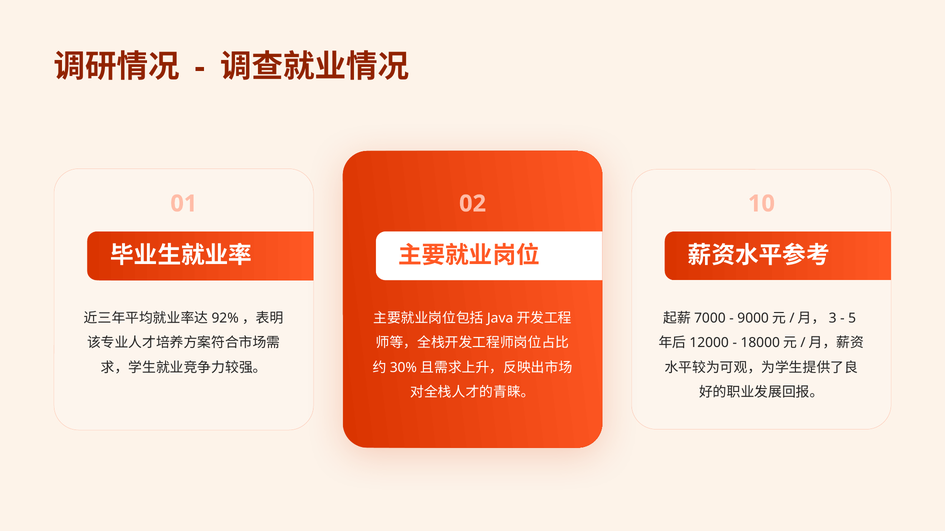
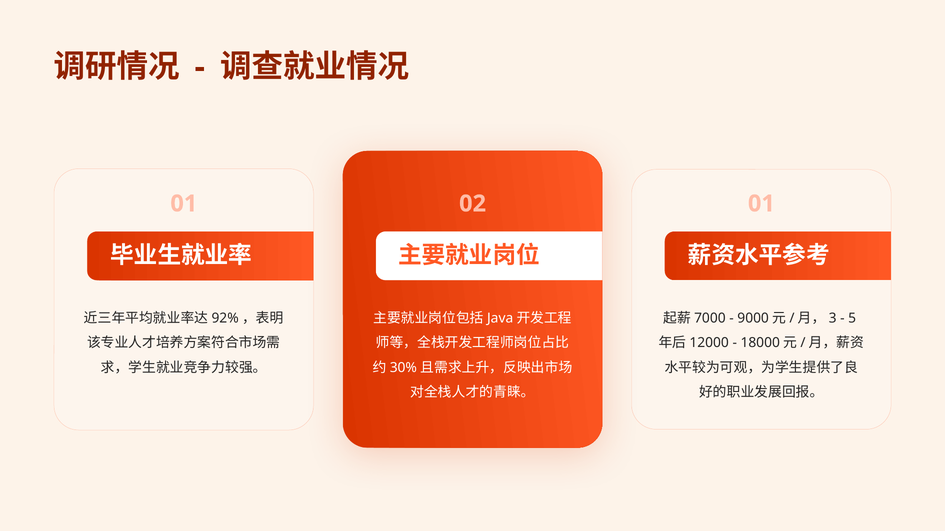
01 10: 10 -> 01
